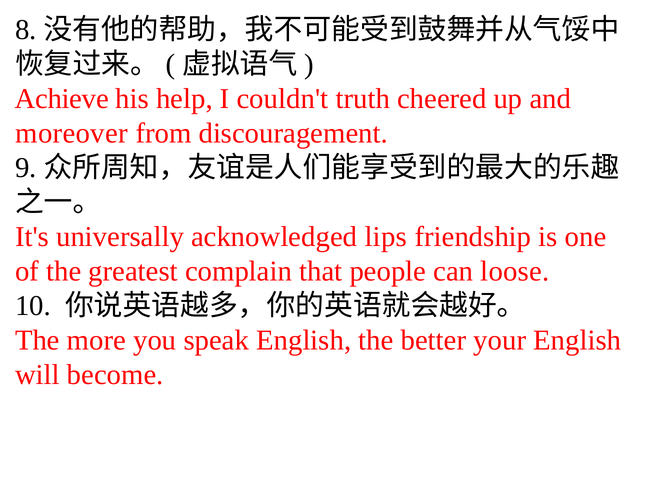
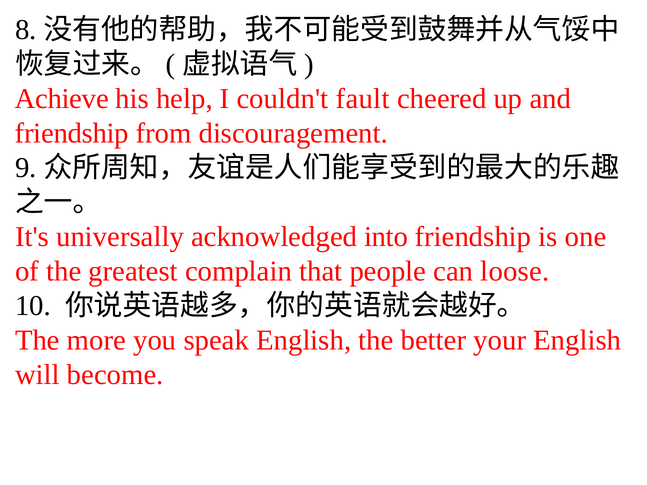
truth: truth -> fault
moreover at (72, 133): moreover -> friendship
lips: lips -> into
